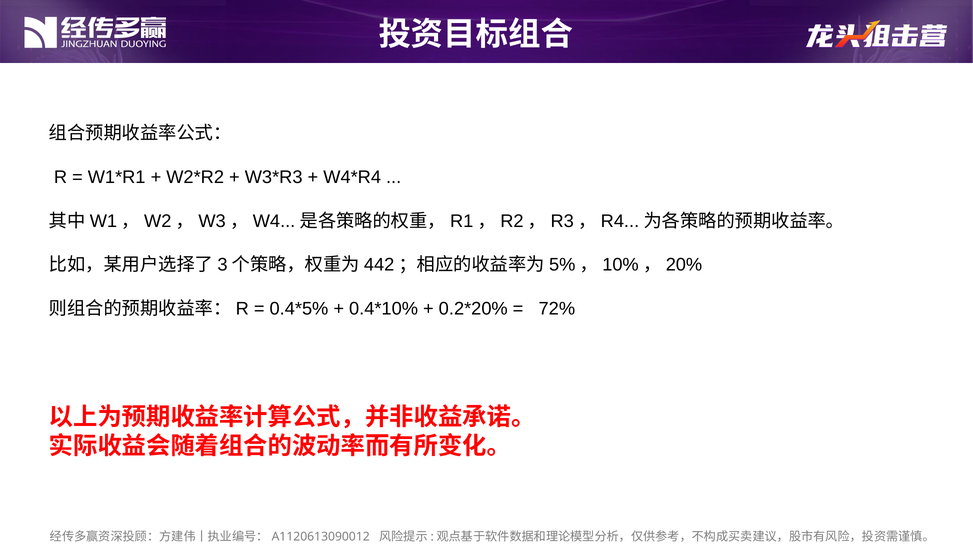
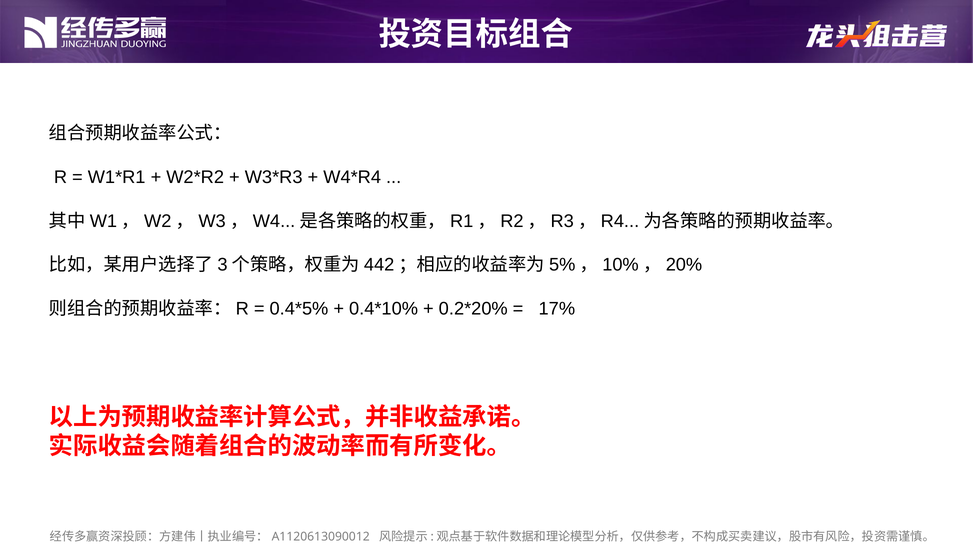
72%: 72% -> 17%
